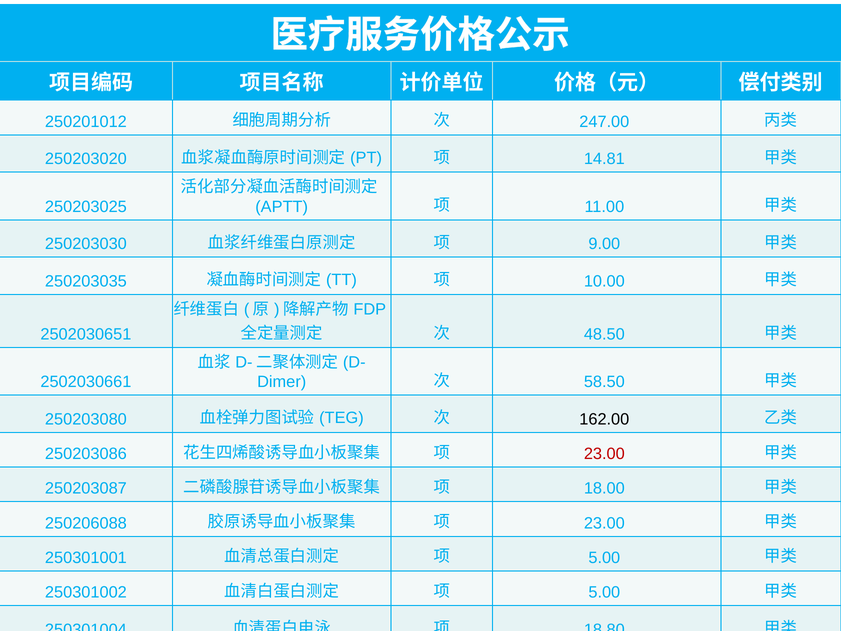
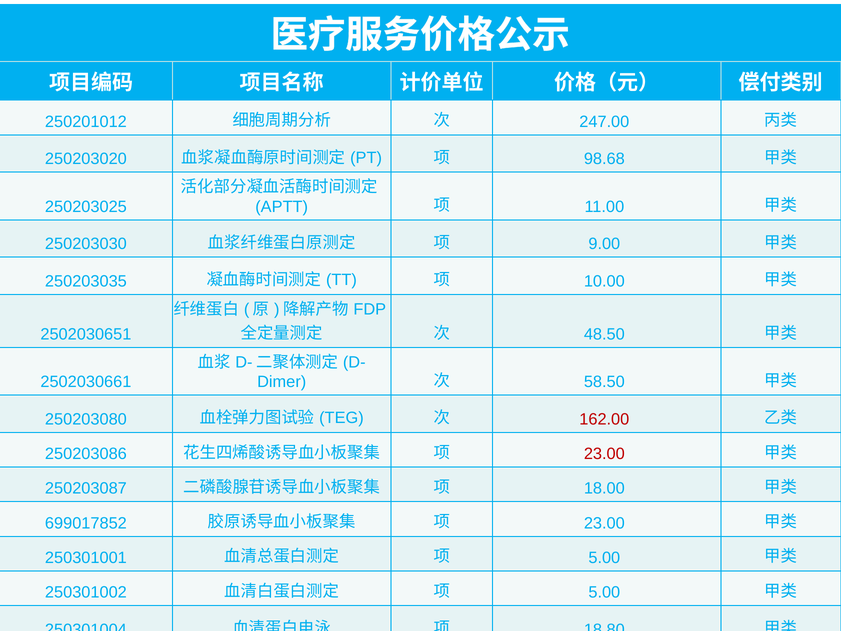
14.81: 14.81 -> 98.68
162.00 colour: black -> red
250206088: 250206088 -> 699017852
